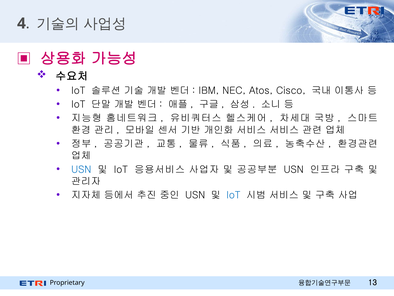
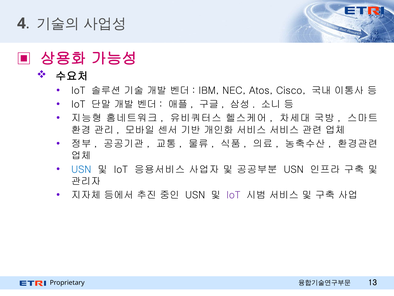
IoT at (233, 195) colour: blue -> purple
